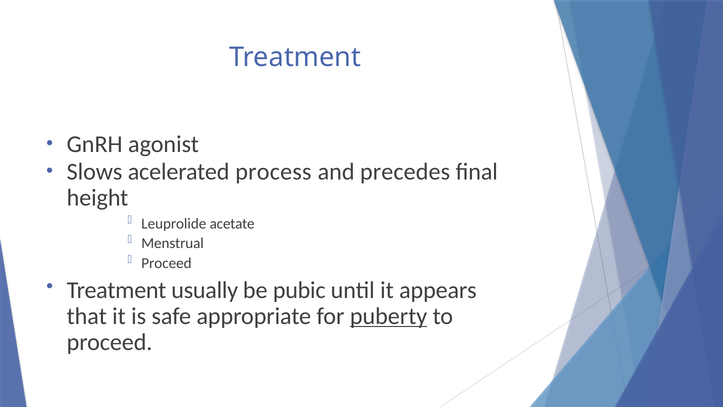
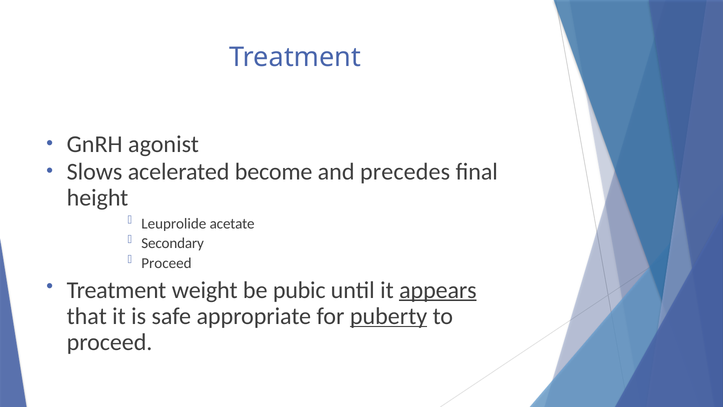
process: process -> become
Menstrual: Menstrual -> Secondary
usually: usually -> weight
appears underline: none -> present
